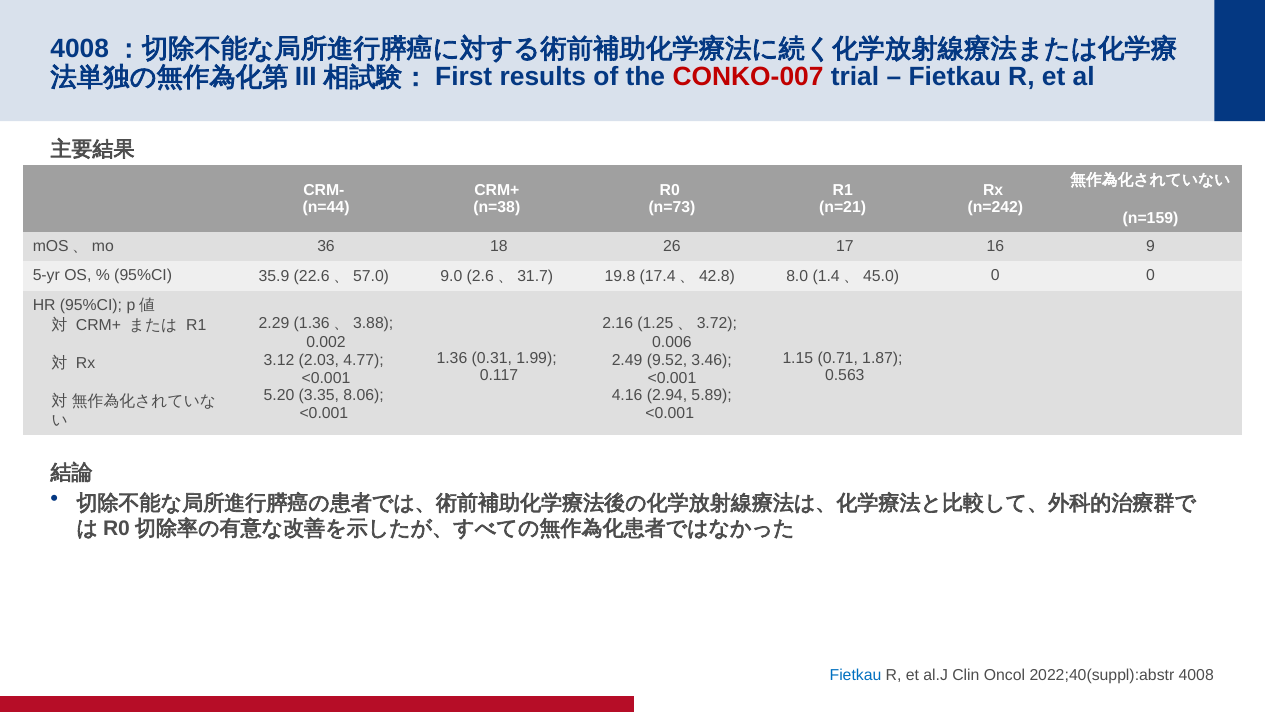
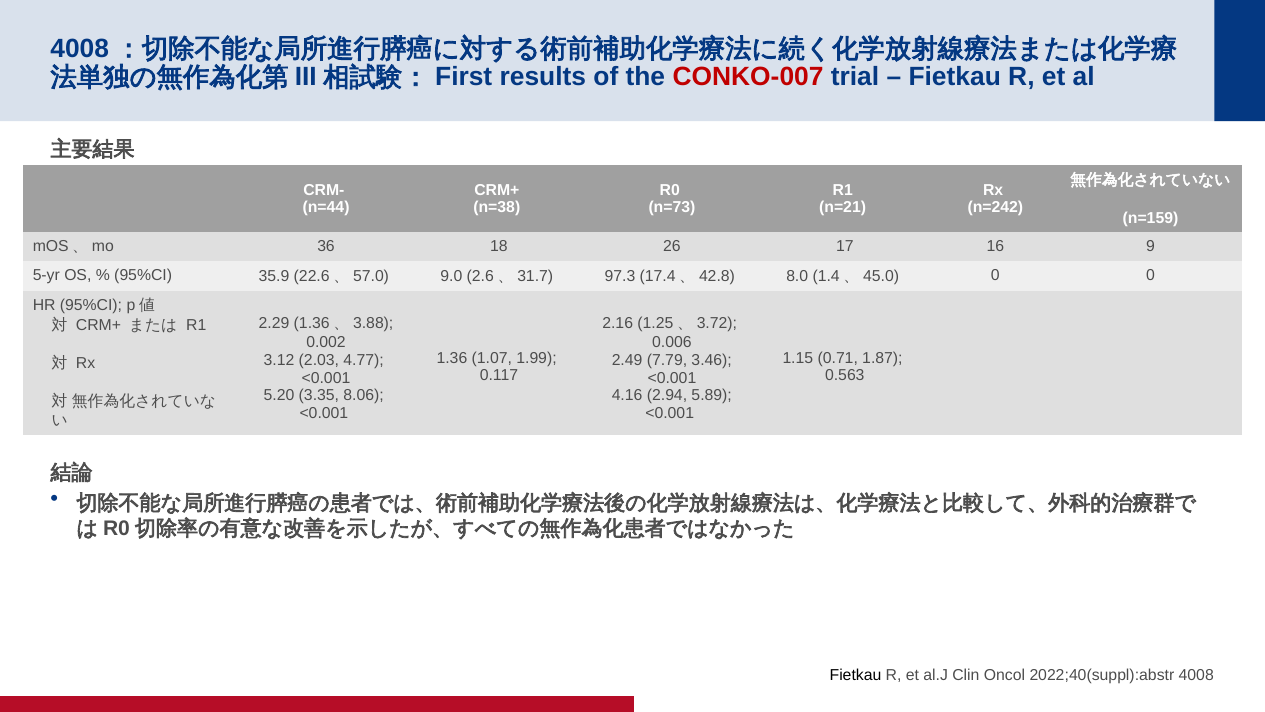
19.8: 19.8 -> 97.3
0.31: 0.31 -> 1.07
9.52: 9.52 -> 7.79
Fietkau at (855, 675) colour: blue -> black
